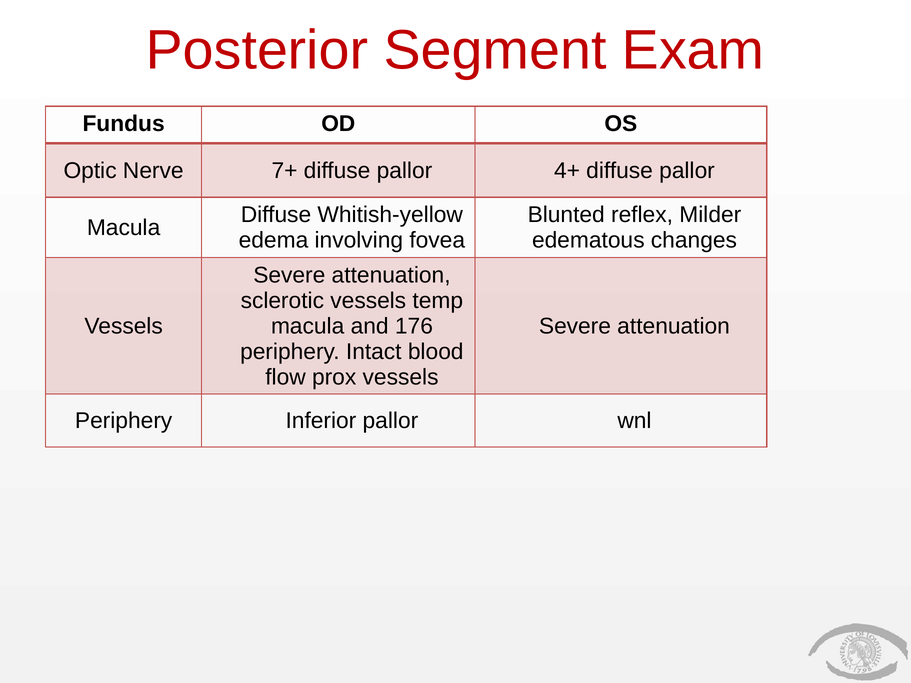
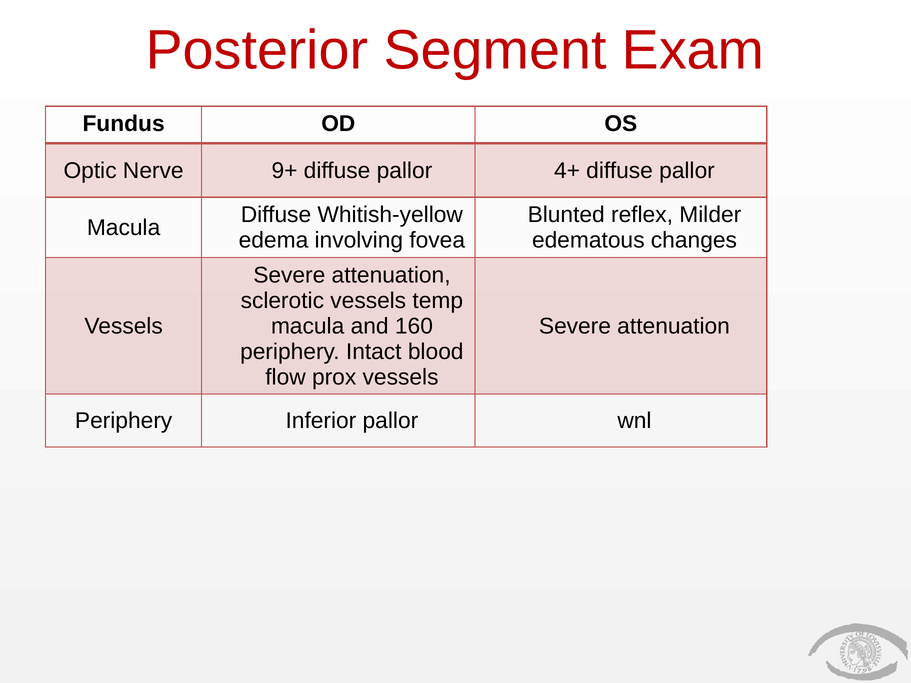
7+: 7+ -> 9+
176: 176 -> 160
